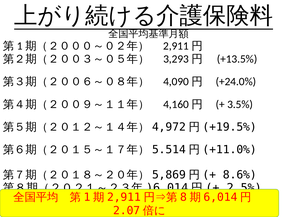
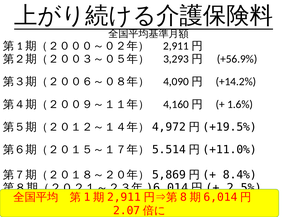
+13.5%: +13.5% -> +56.9%
+24.0%: +24.0% -> +14.2%
3.5%: 3.5% -> 1.6%
8.6%: 8.6% -> 8.4%
